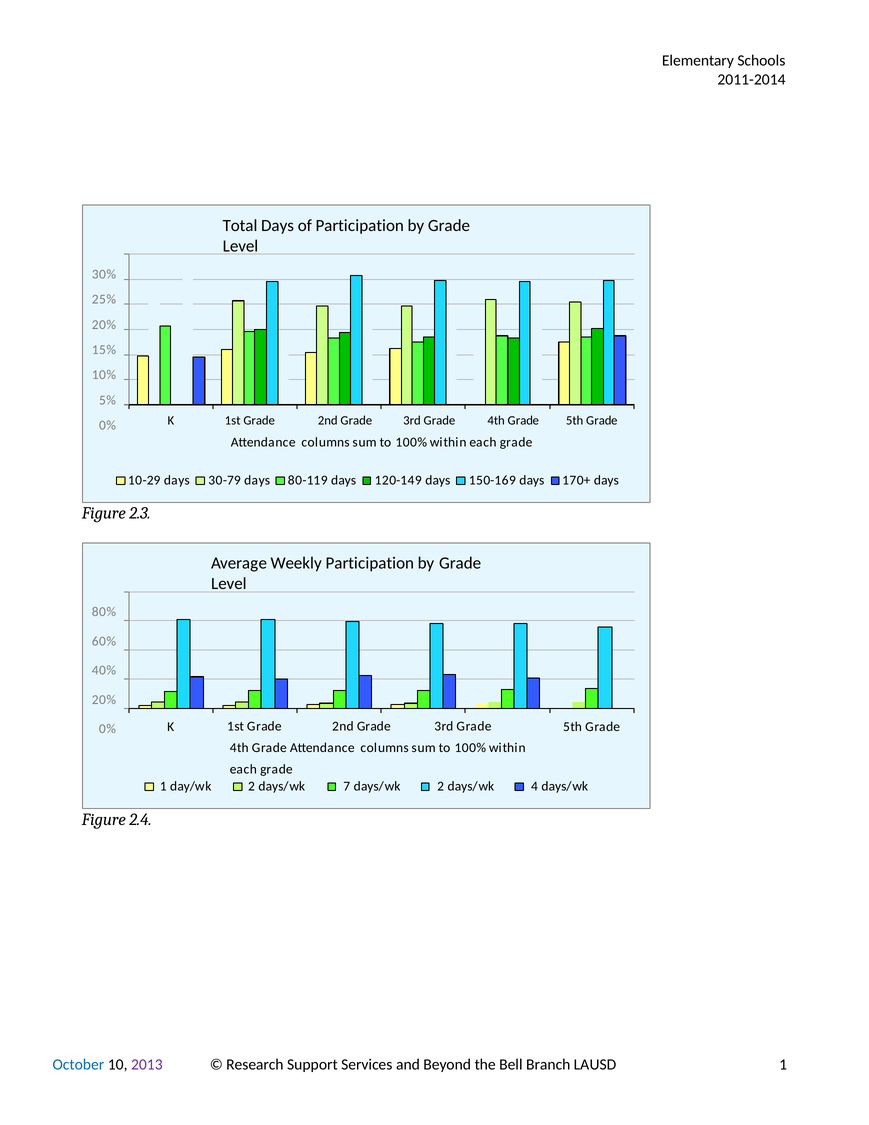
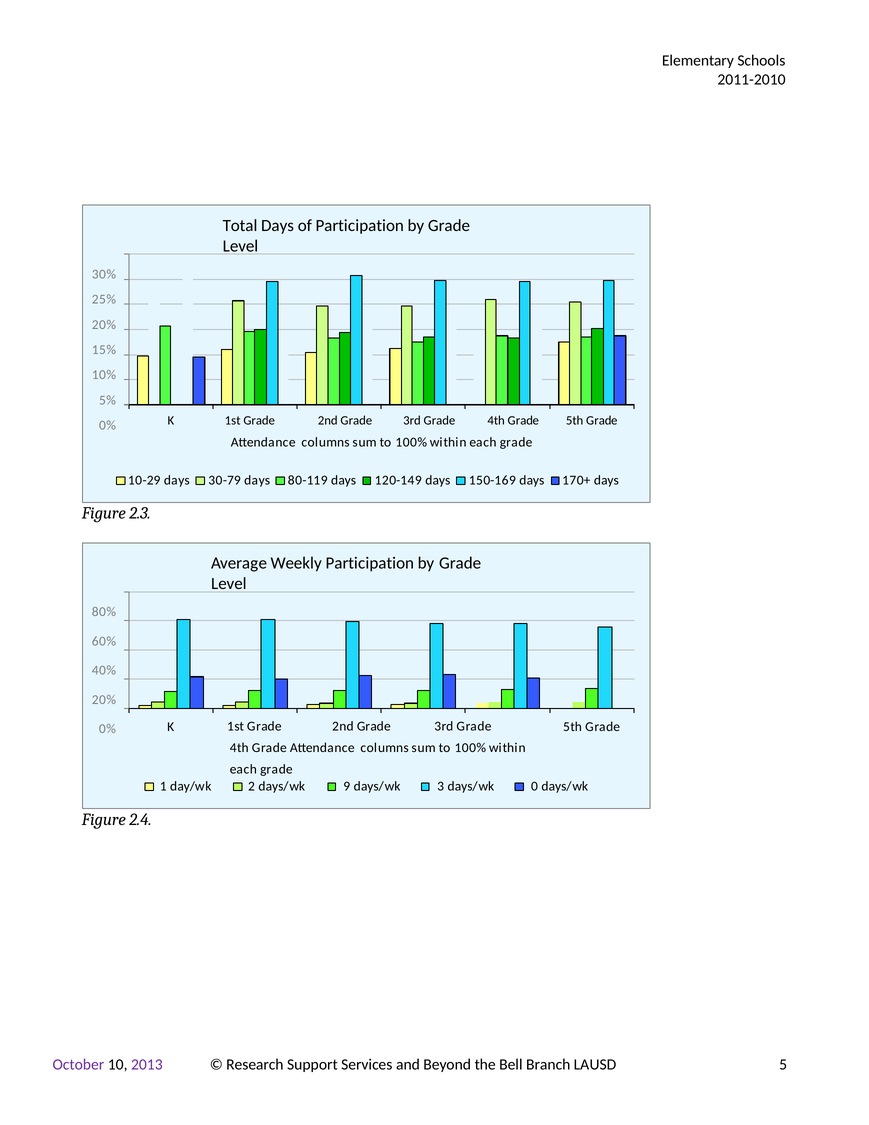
2011-2014: 2011-2014 -> 2011-2010
7: 7 -> 9
days/wk 2: 2 -> 3
4: 4 -> 0
October colour: blue -> purple
LAUSD 1: 1 -> 5
